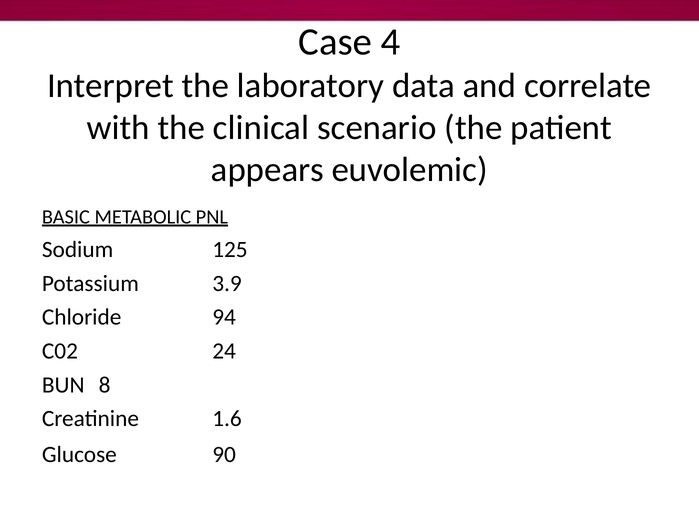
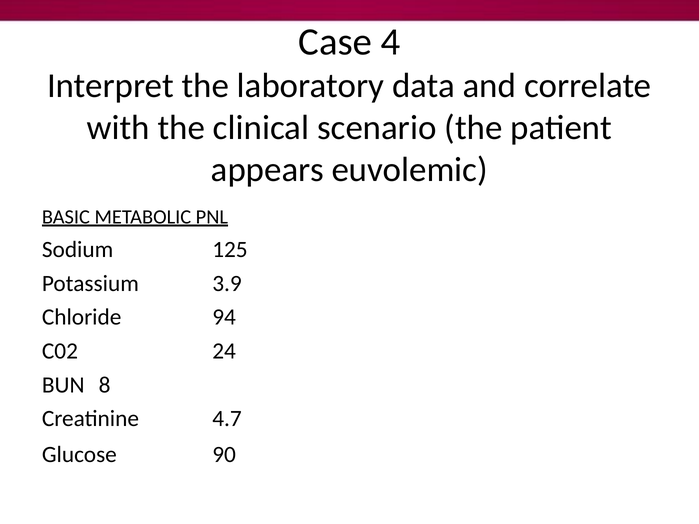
1.6: 1.6 -> 4.7
